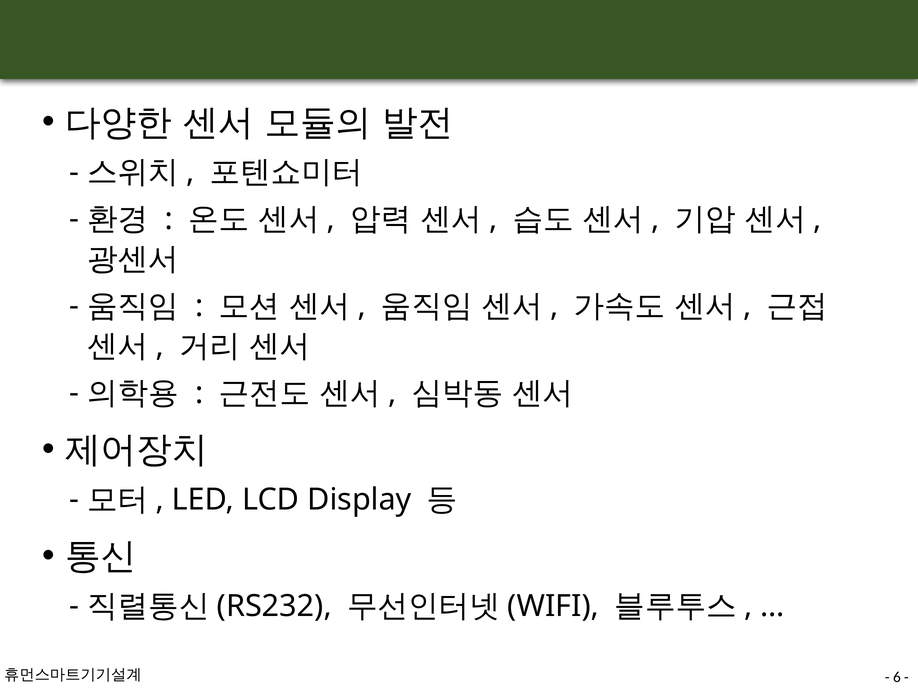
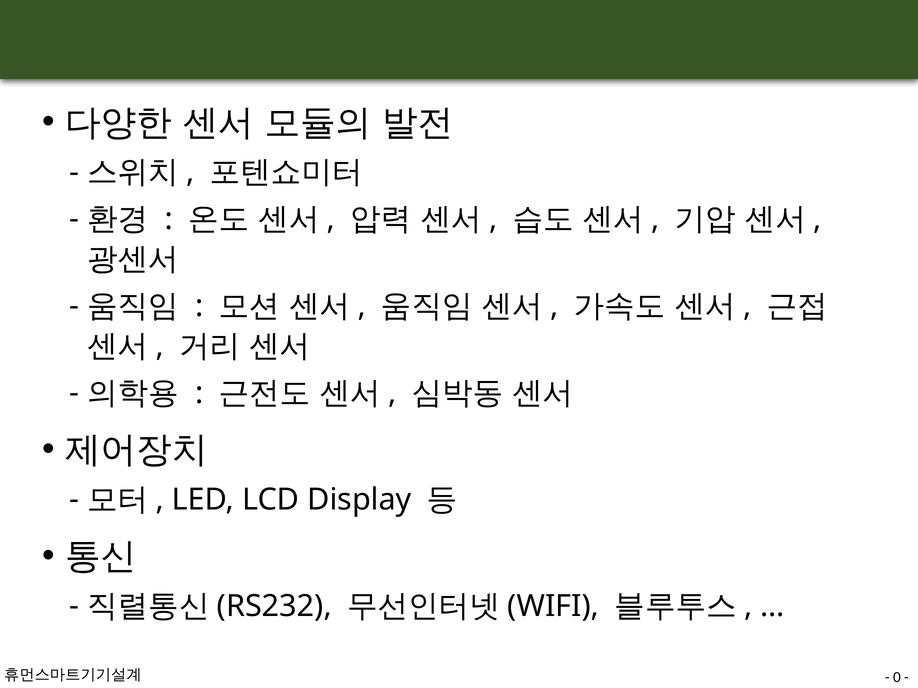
6: 6 -> 0
